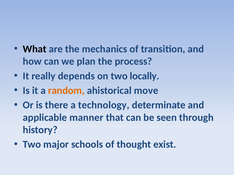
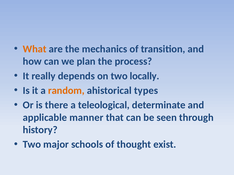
What colour: black -> orange
move: move -> types
technology: technology -> teleological
